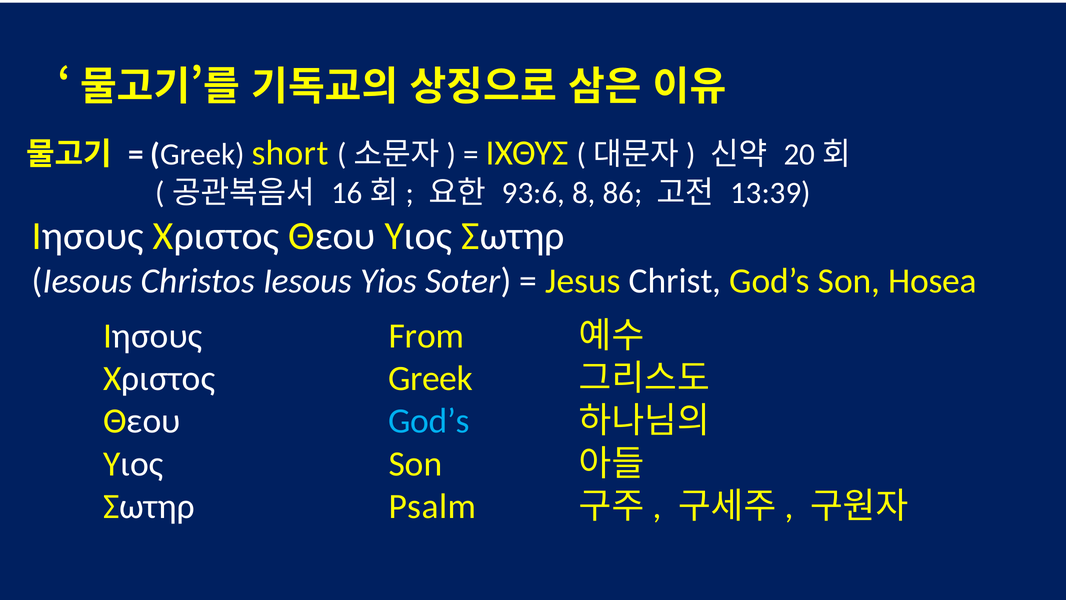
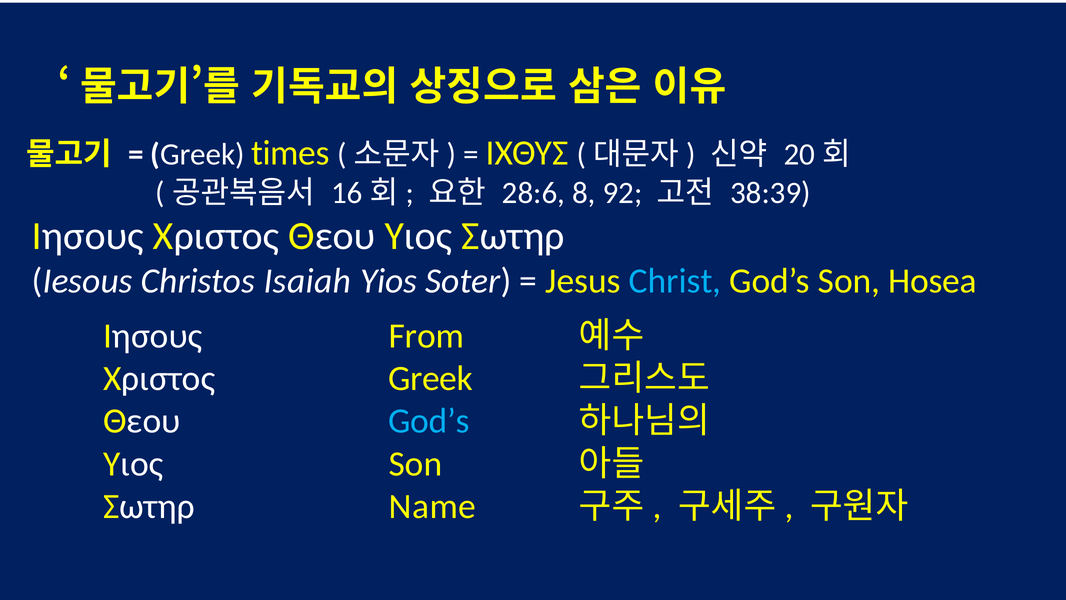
short: short -> times
93:6: 93:6 -> 28:6
86: 86 -> 92
13:39: 13:39 -> 38:39
Christos Iesous: Iesous -> Isaiah
Christ colour: white -> light blue
Psalm: Psalm -> Name
